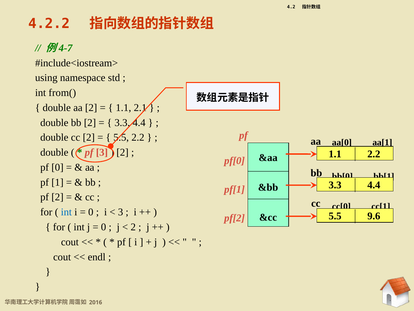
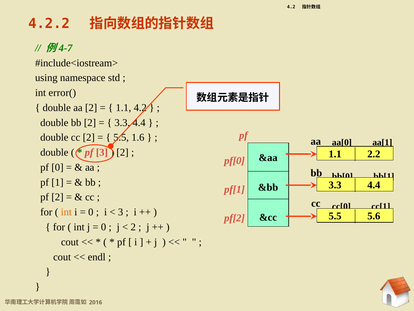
from(: from( -> error(
1.1 2.1: 2.1 -> 4.2
5.5 2.2: 2.2 -> 1.6
int at (66, 212) colour: blue -> orange
9.6: 9.6 -> 5.6
